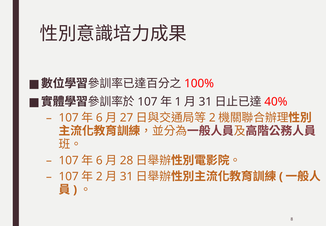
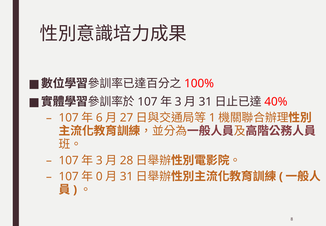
1 at (178, 102): 1 -> 3
2 at (212, 118): 2 -> 1
6 at (99, 160): 6 -> 3
2 at (99, 176): 2 -> 0
